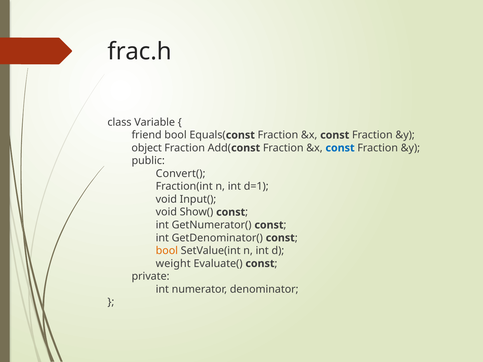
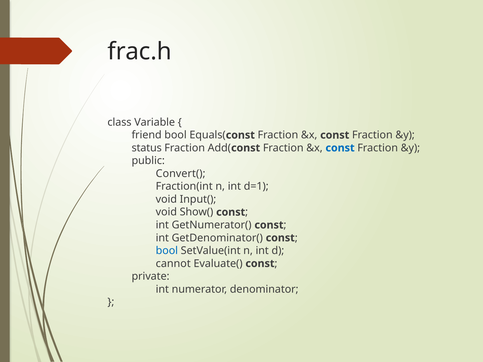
object: object -> status
bool at (167, 251) colour: orange -> blue
weight: weight -> cannot
